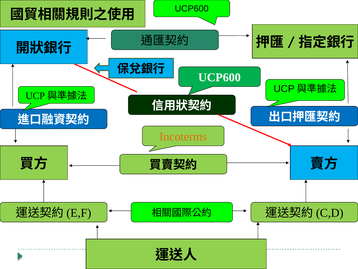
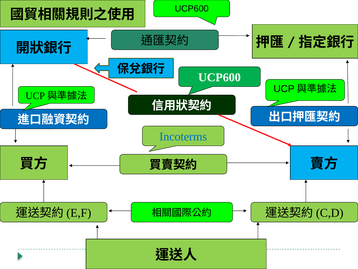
Incoterms colour: orange -> blue
